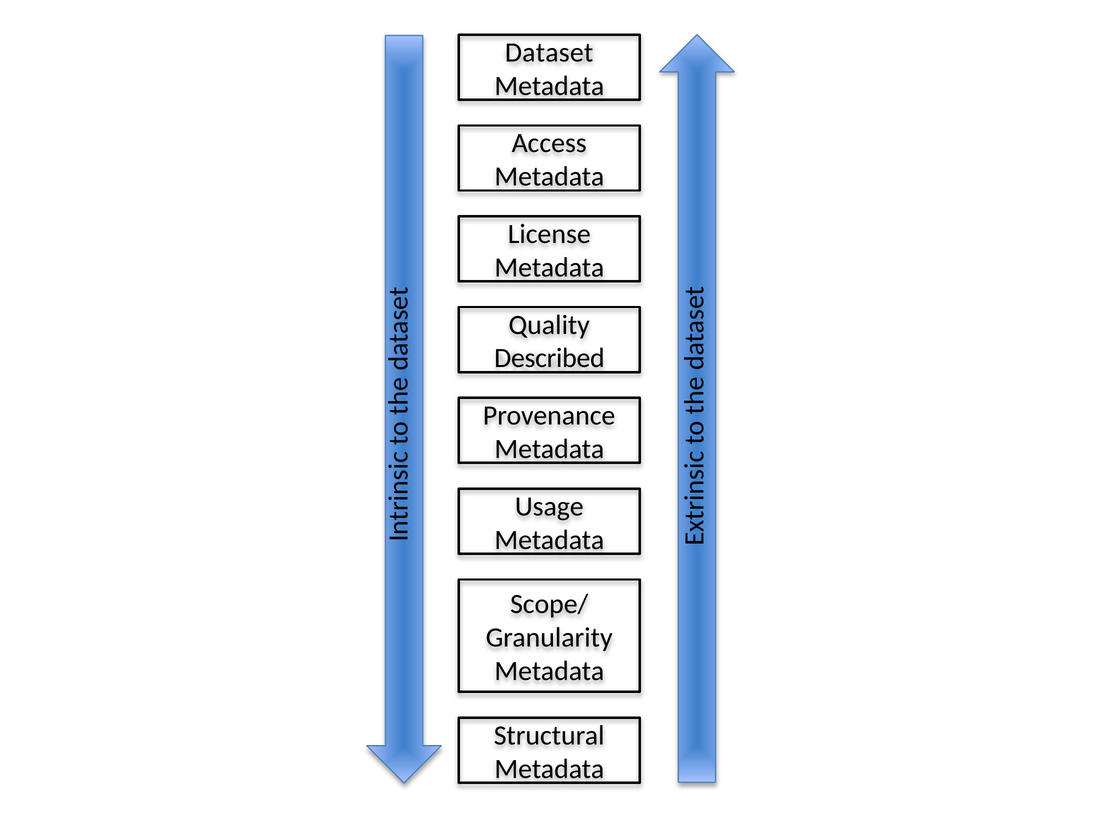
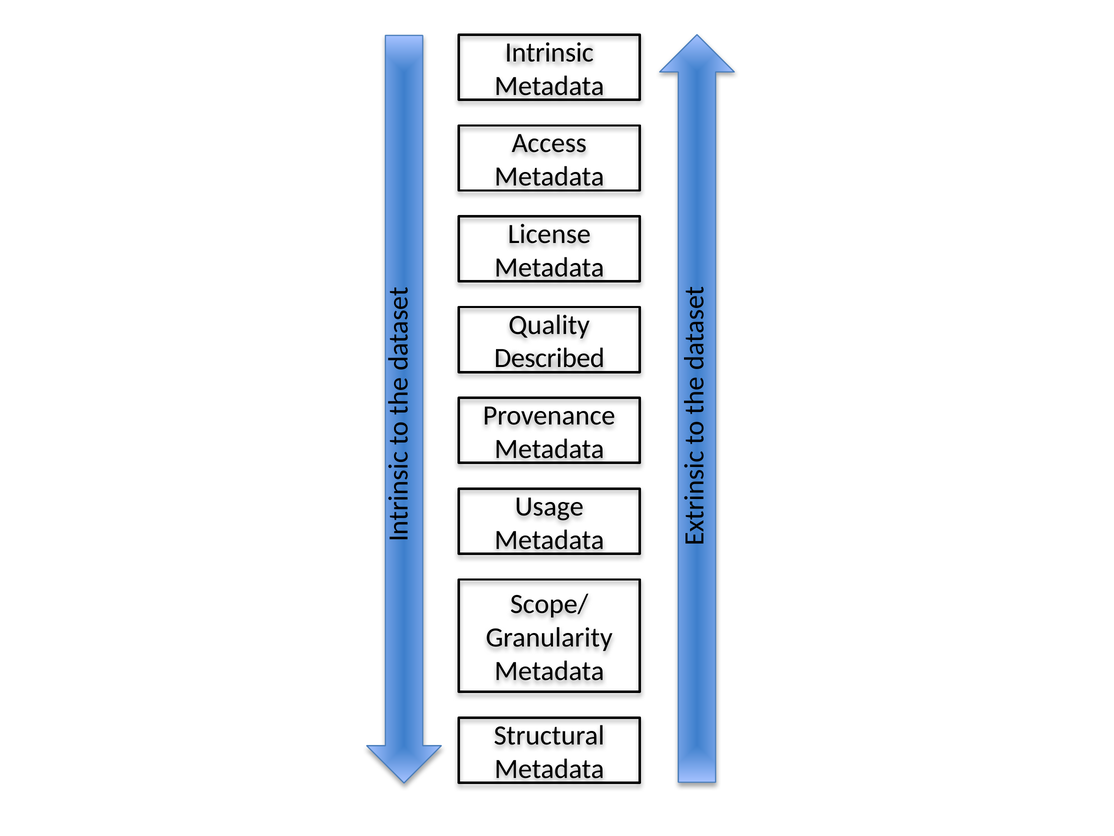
Dataset: Dataset -> Intrinsic
